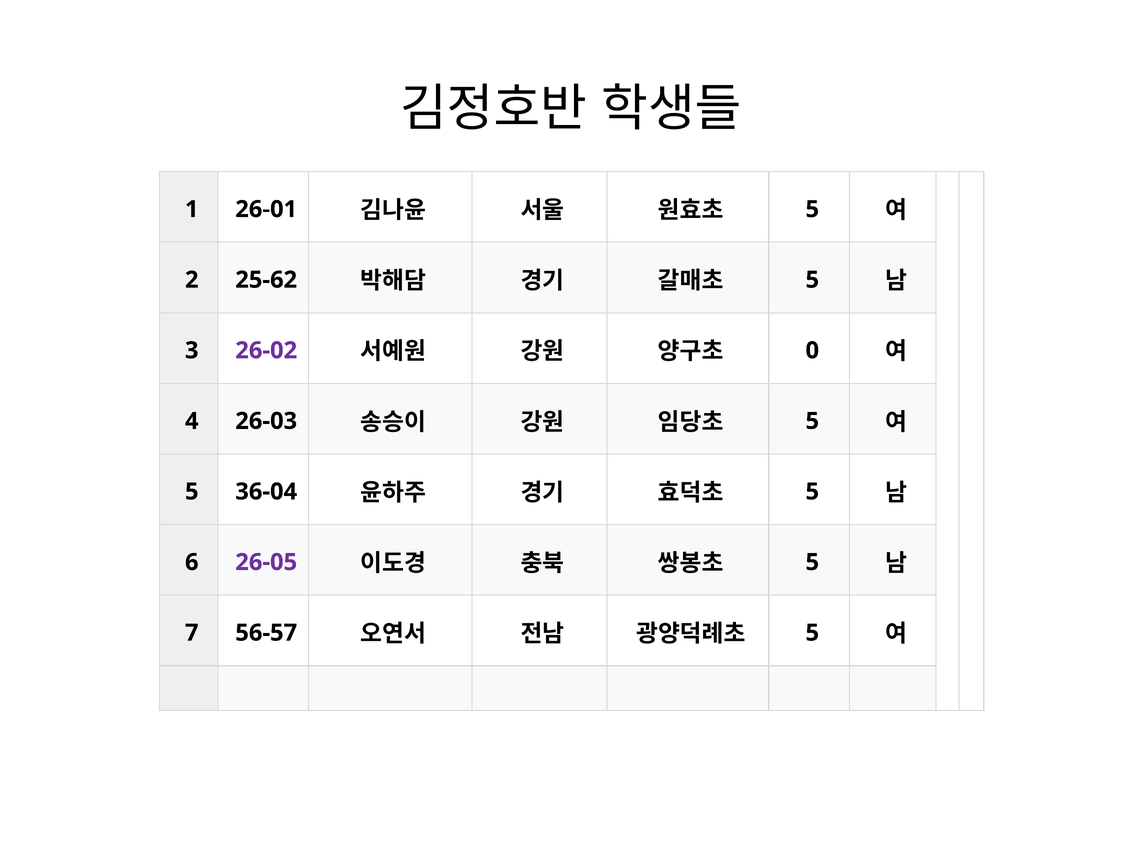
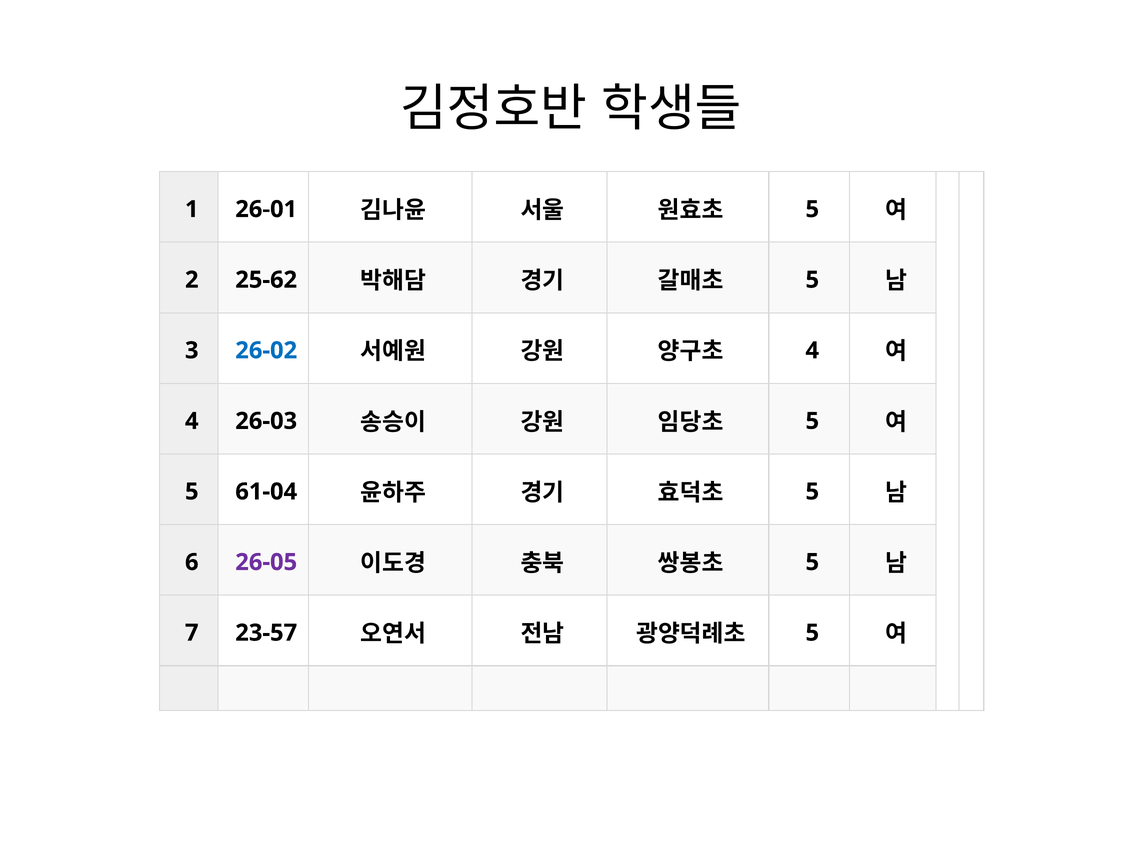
26-02 colour: purple -> blue
0 at (812, 351): 0 -> 4
36-04: 36-04 -> 61-04
56-57: 56-57 -> 23-57
